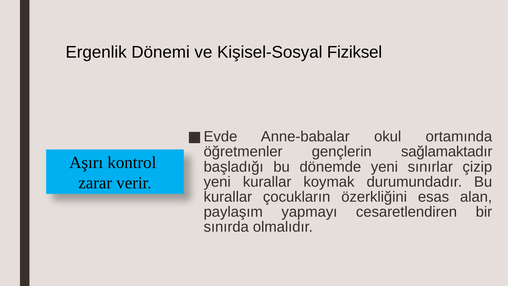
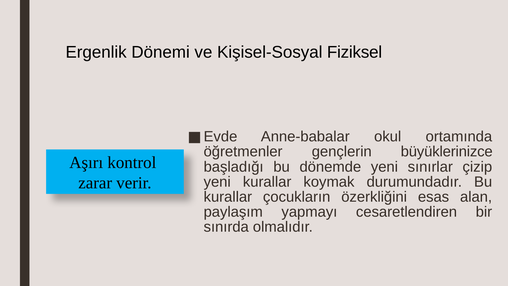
sağlamaktadır: sağlamaktadır -> büyüklerinizce
